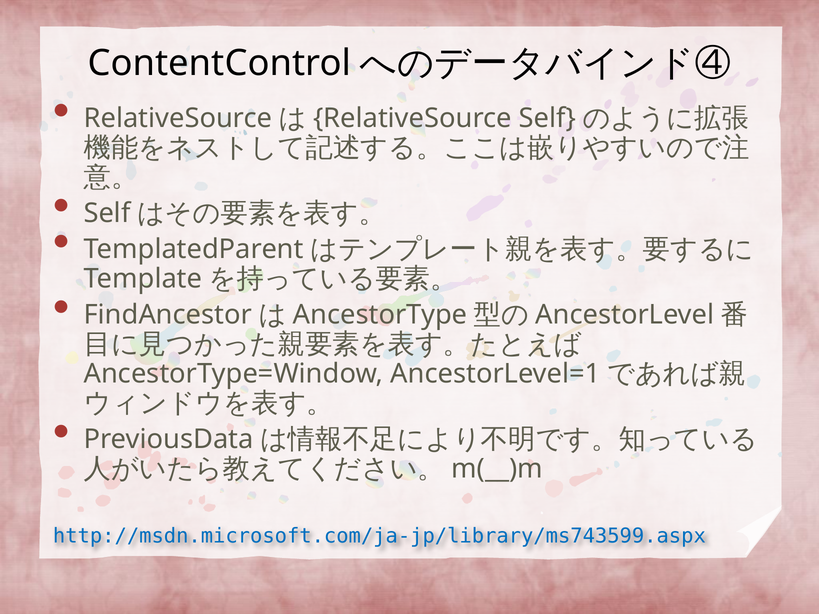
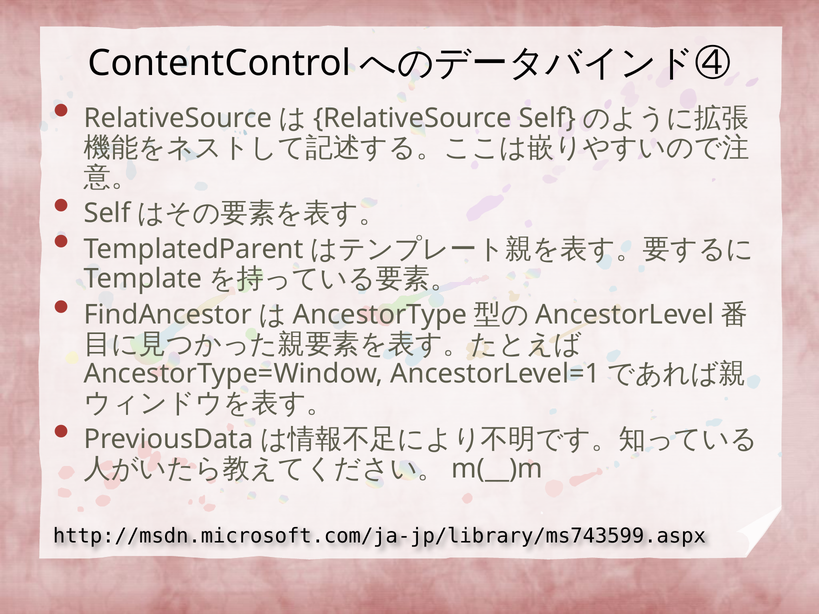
http://msdn.microsoft.com/ja-jp/library/ms743599.aspx colour: blue -> black
